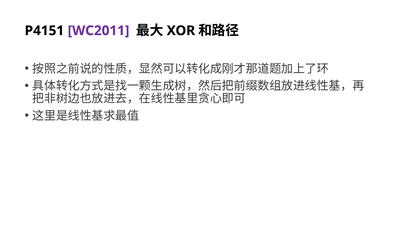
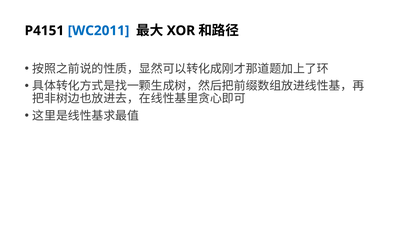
WC2011 colour: purple -> blue
